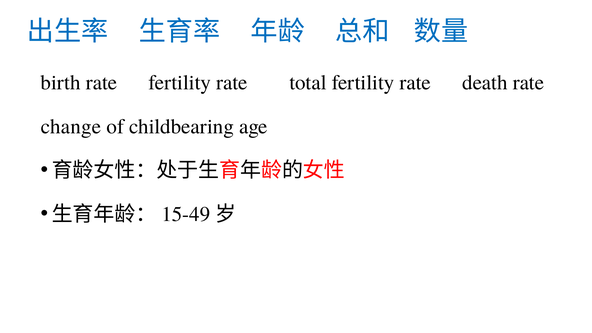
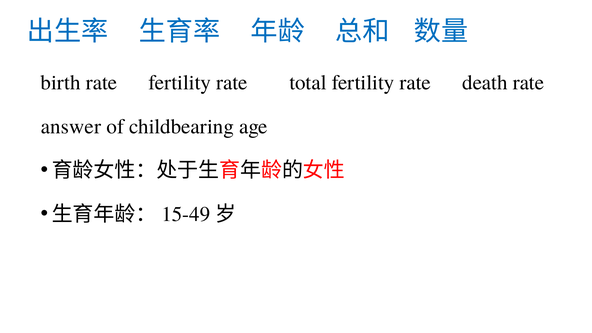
change: change -> answer
